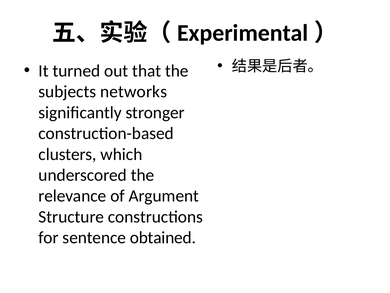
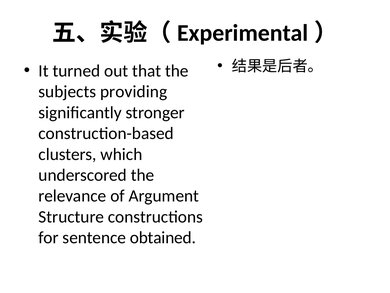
networks: networks -> providing
